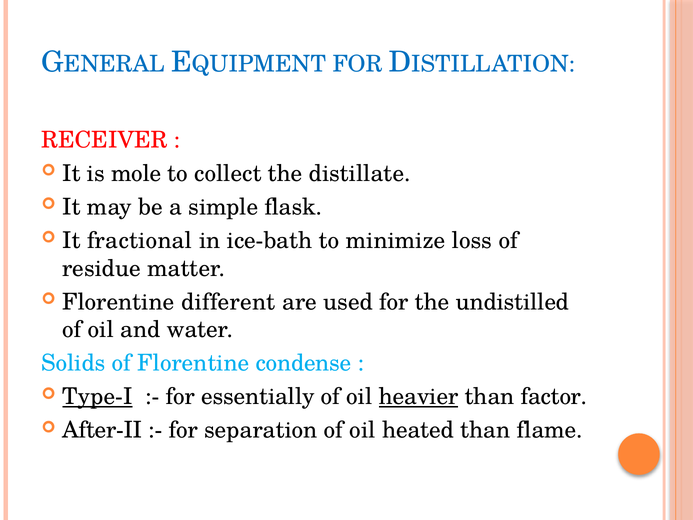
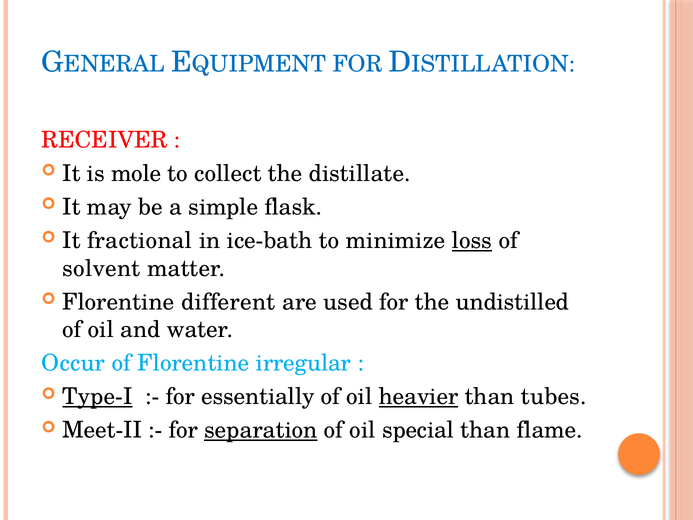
loss underline: none -> present
residue: residue -> solvent
Solids: Solids -> Occur
condense: condense -> irregular
factor: factor -> tubes
After-II: After-II -> Meet-II
separation underline: none -> present
heated: heated -> special
